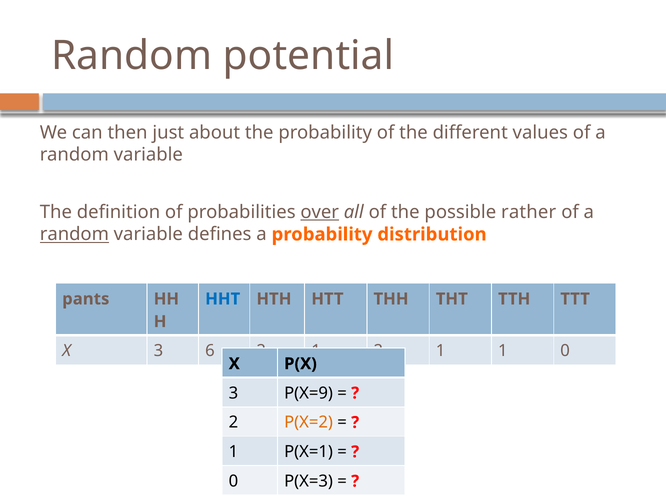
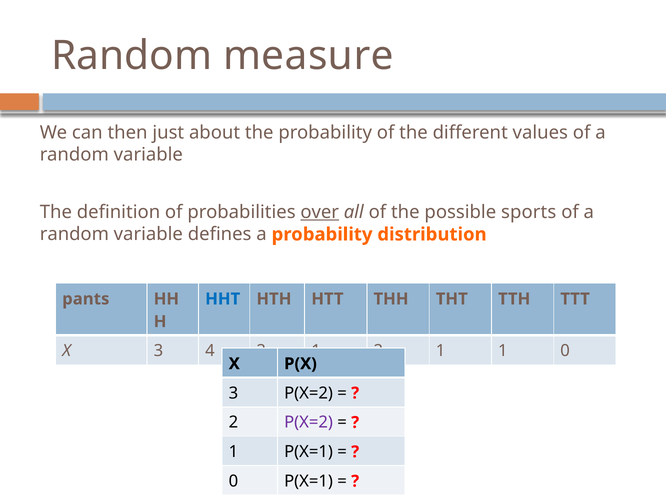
potential: potential -> measure
rather: rather -> sports
random at (74, 234) underline: present -> none
6: 6 -> 4
3 P(X=9: P(X=9 -> P(X=2
P(X=2 at (309, 422) colour: orange -> purple
0 P(X=3: P(X=3 -> P(X=1
